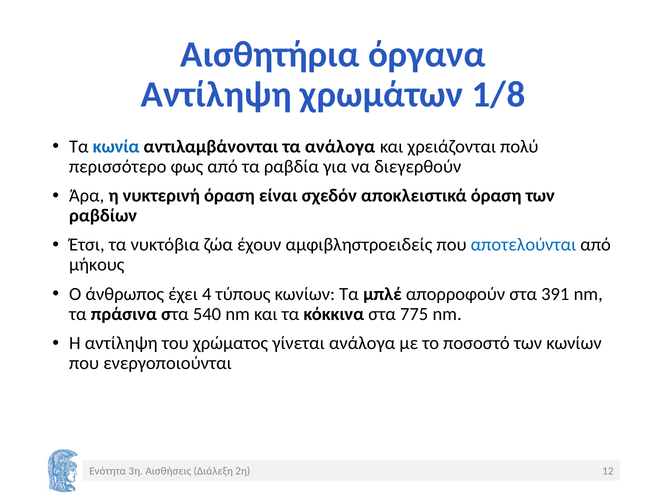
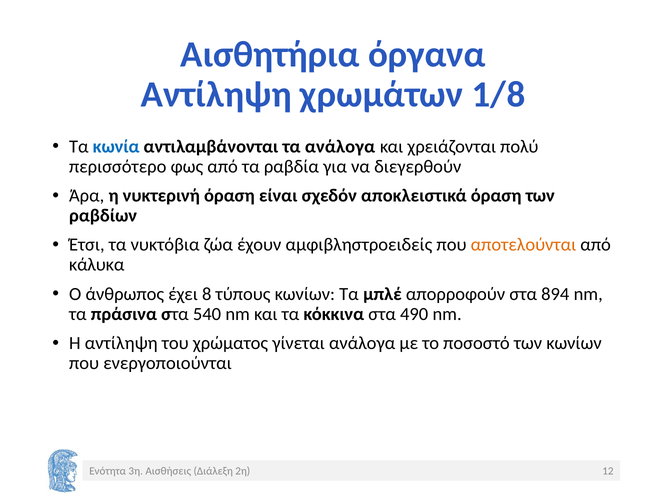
αποτελούνται colour: blue -> orange
μήκους: μήκους -> κάλυκα
4: 4 -> 8
391: 391 -> 894
775: 775 -> 490
